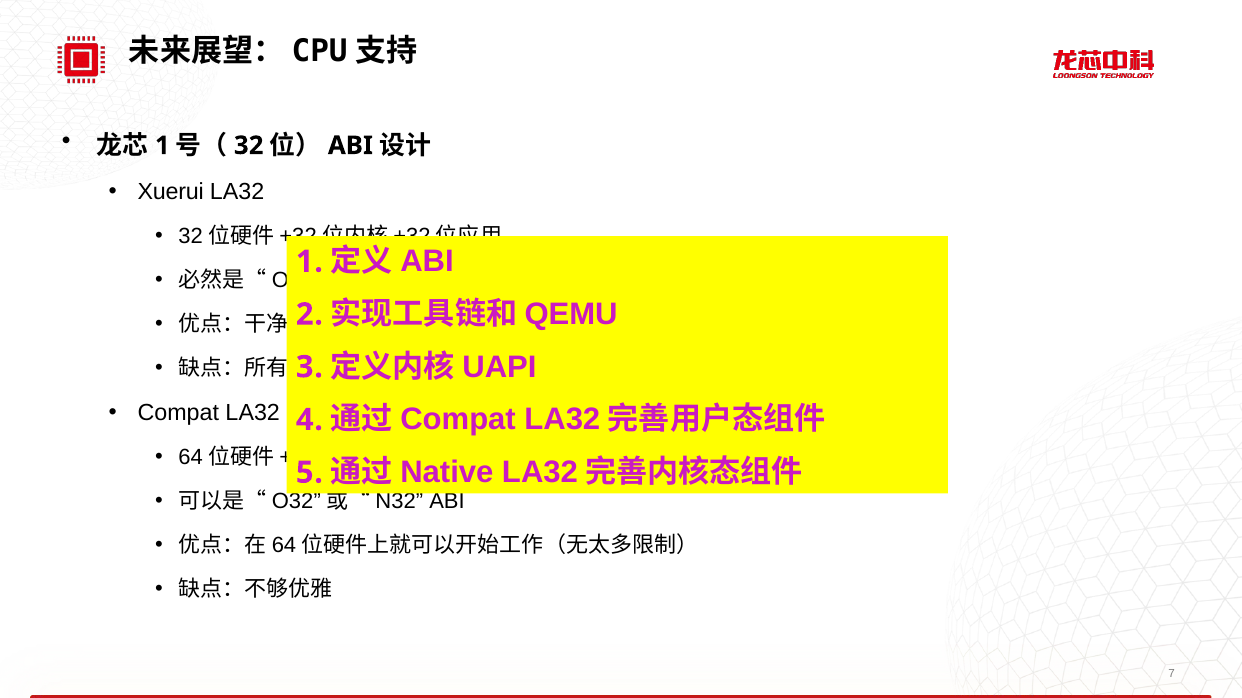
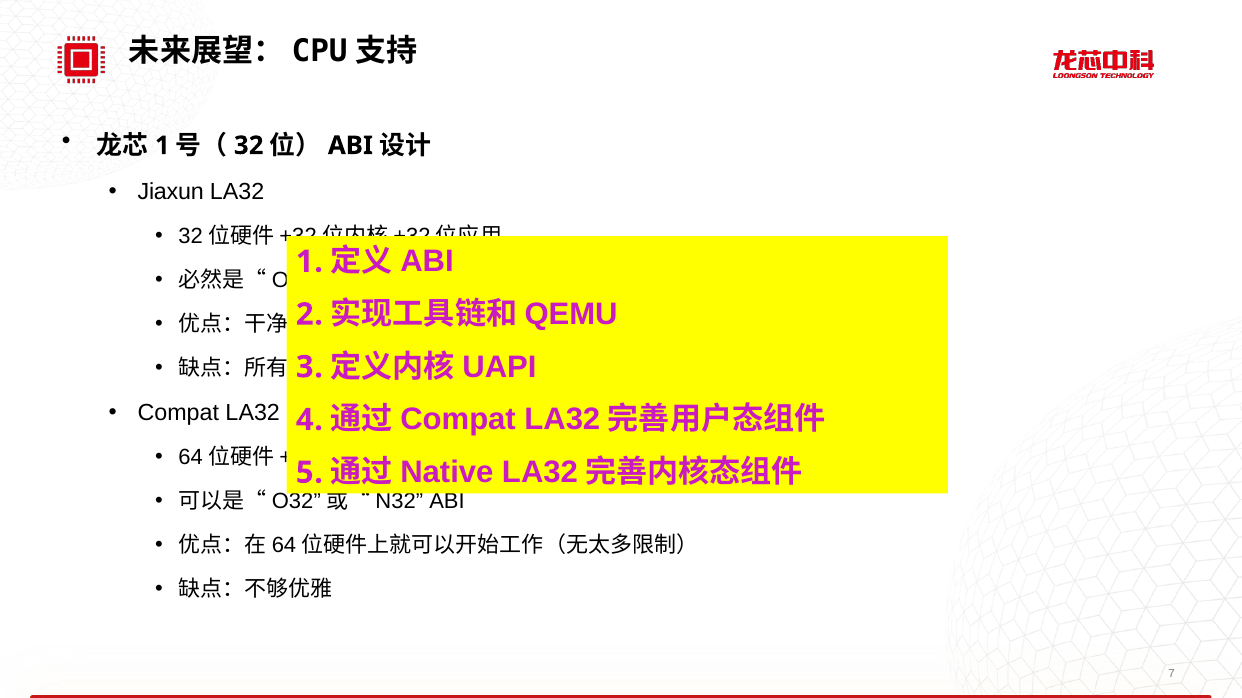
Xuerui: Xuerui -> Jiaxun
